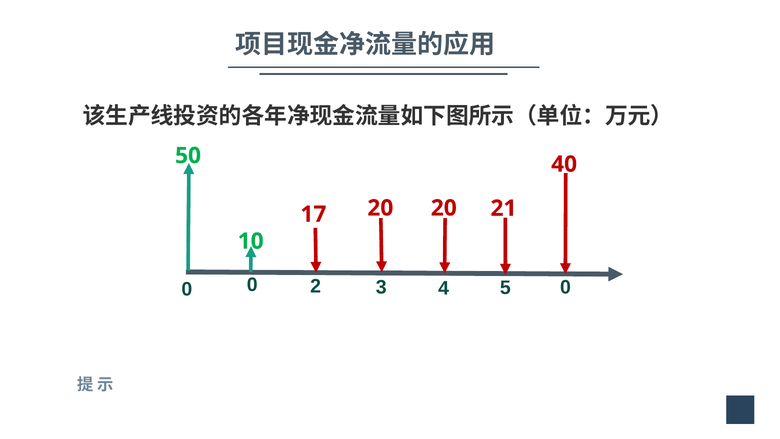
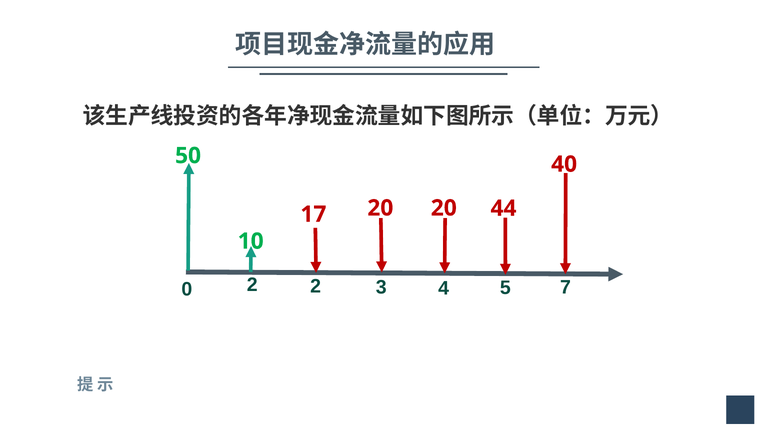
21: 21 -> 44
0 0: 0 -> 2
4 0: 0 -> 7
